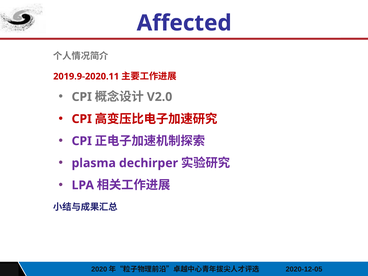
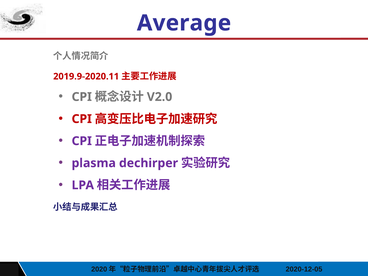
Affected: Affected -> Average
